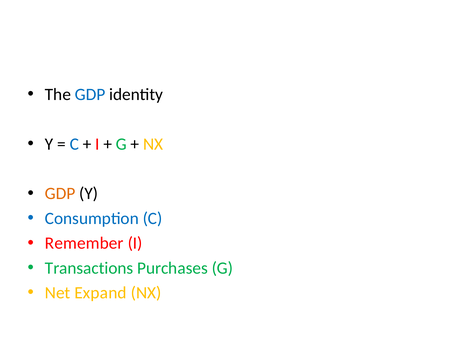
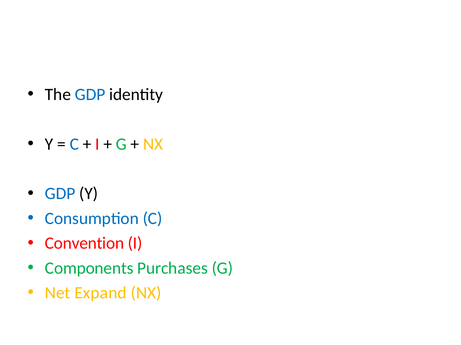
GDP at (60, 194) colour: orange -> blue
Remember: Remember -> Convention
Transactions: Transactions -> Components
